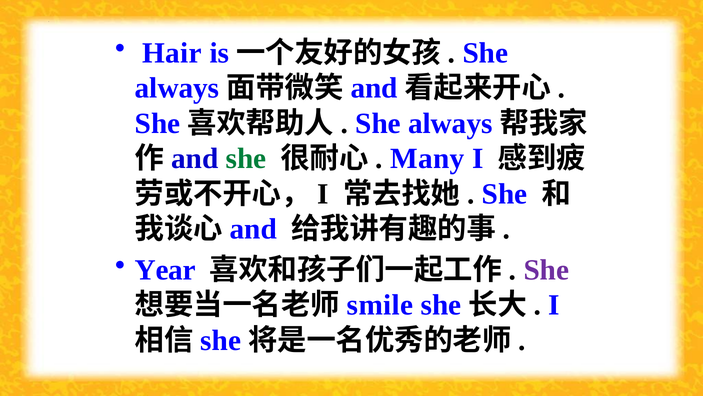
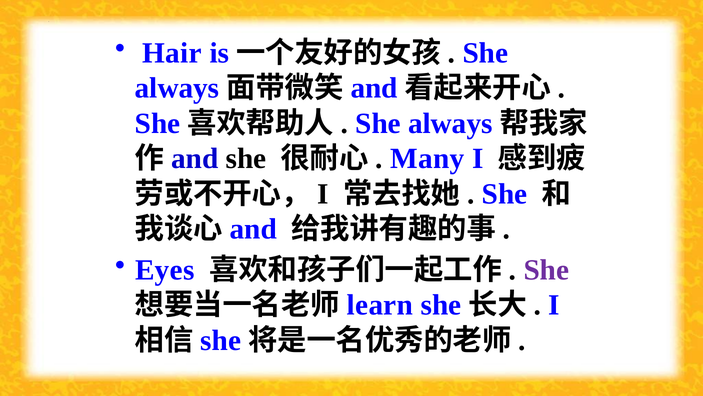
she at (246, 158) colour: green -> black
Year: Year -> Eyes
smile: smile -> learn
